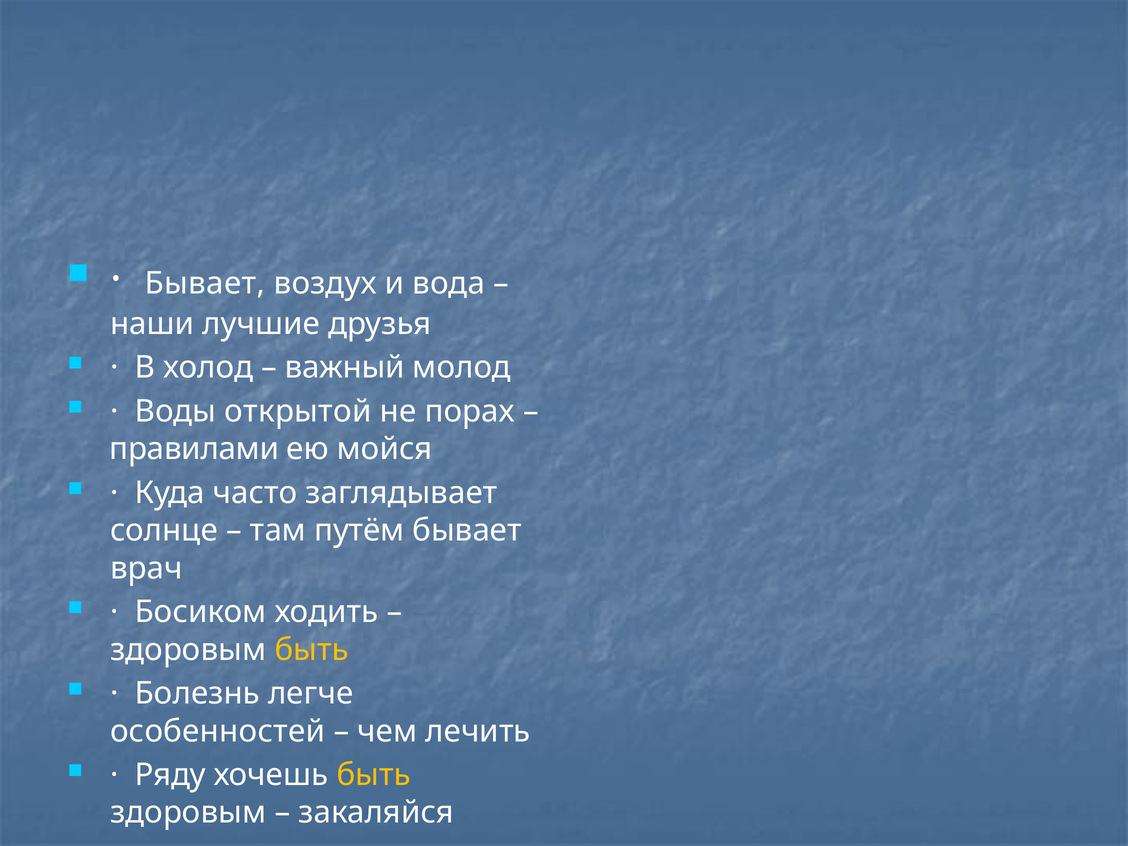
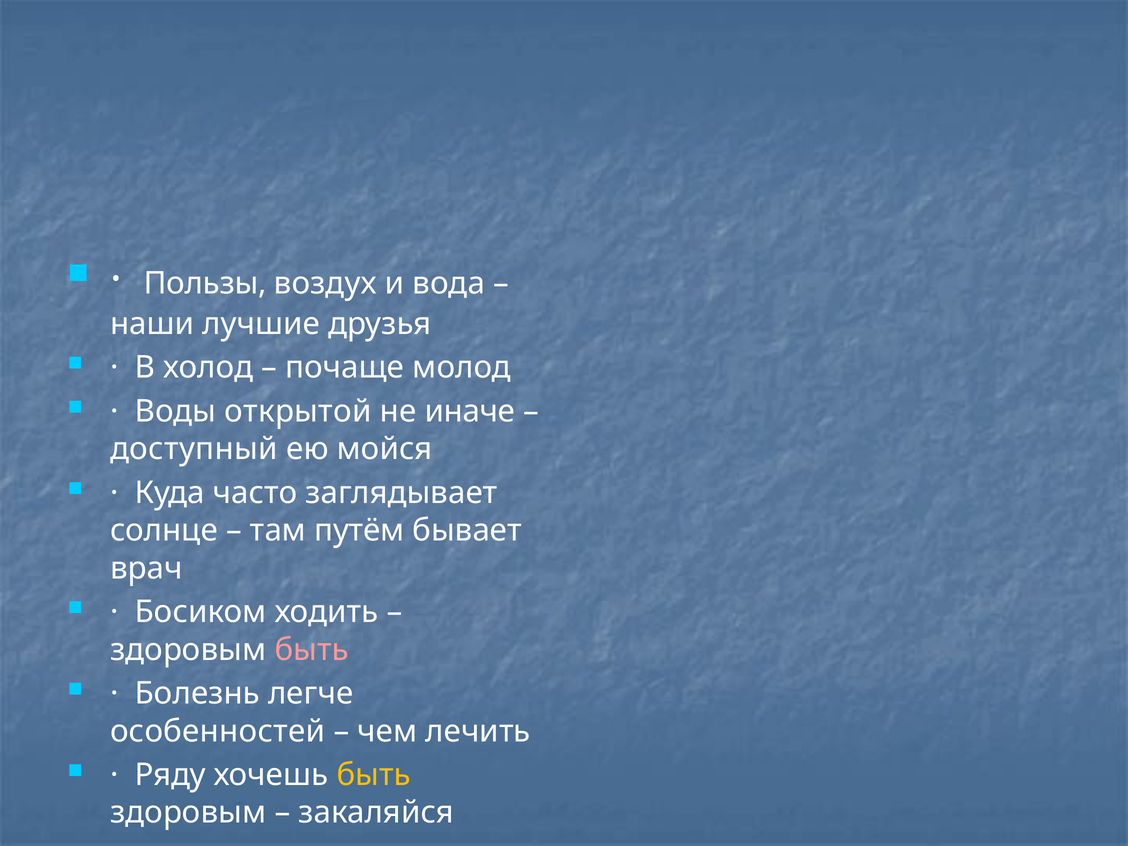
Бывает at (205, 284): Бывает -> Пользы
важный: важный -> почаще
порах: порах -> иначе
правилами: правилами -> доступный
быть at (312, 650) colour: yellow -> pink
